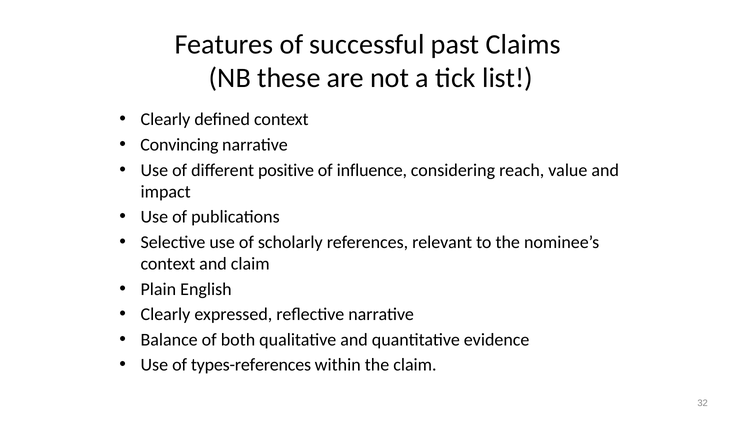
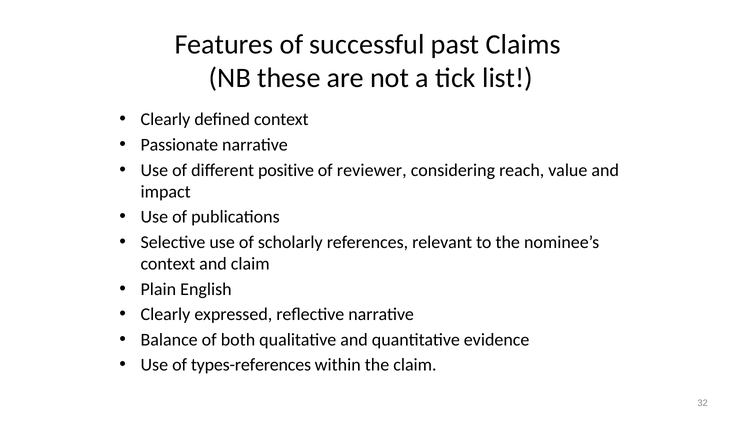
Convincing: Convincing -> Passionate
influence: influence -> reviewer
